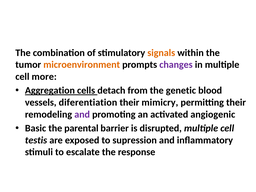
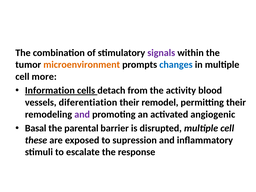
signals colour: orange -> purple
changes colour: purple -> blue
Aggregation: Aggregation -> Information
genetic: genetic -> activity
mimicry: mimicry -> remodel
Basic: Basic -> Basal
testis: testis -> these
